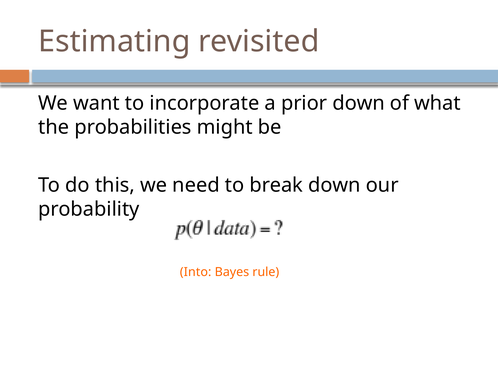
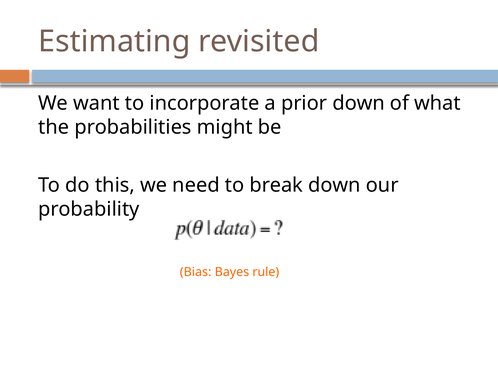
Into: Into -> Bias
